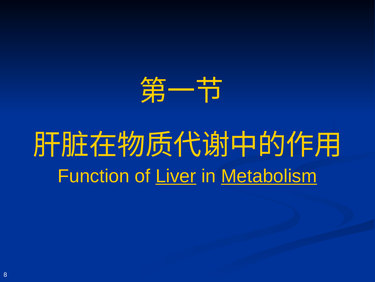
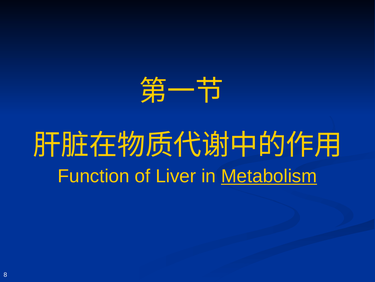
Liver underline: present -> none
